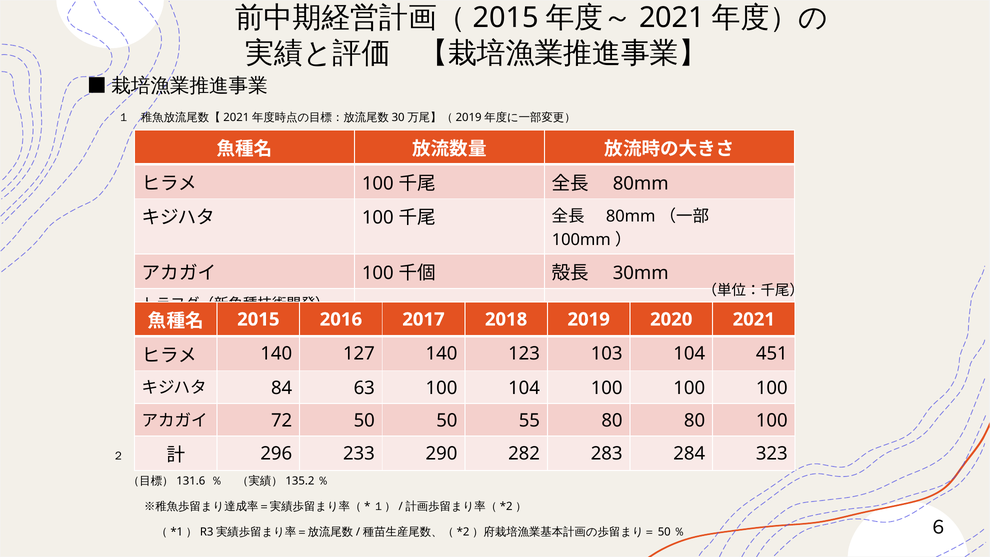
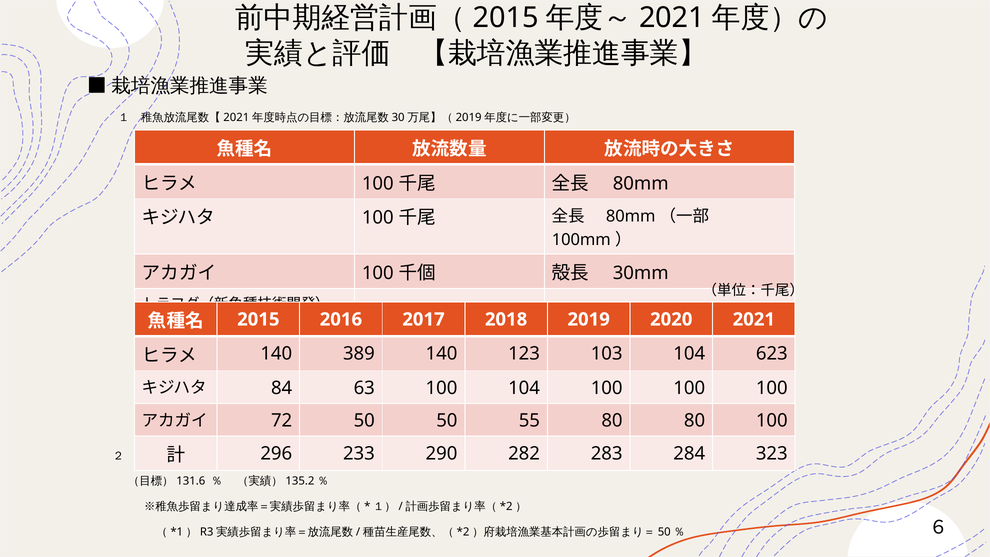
127: 127 -> 389
451: 451 -> 623
